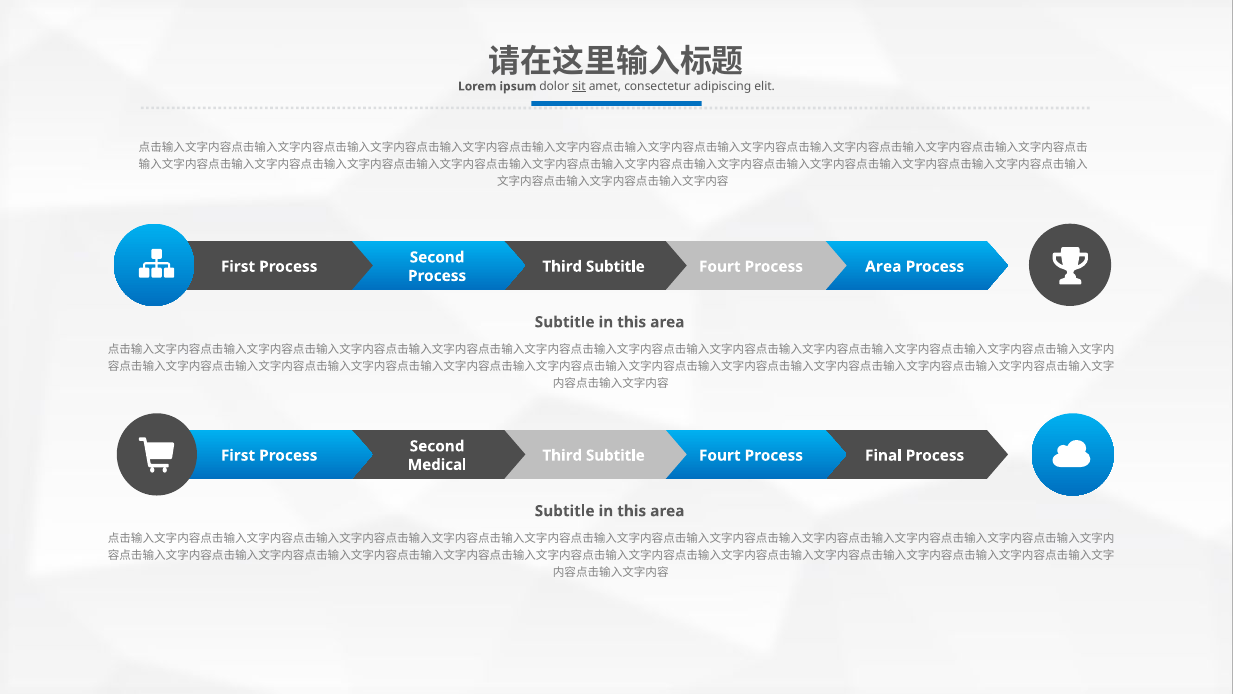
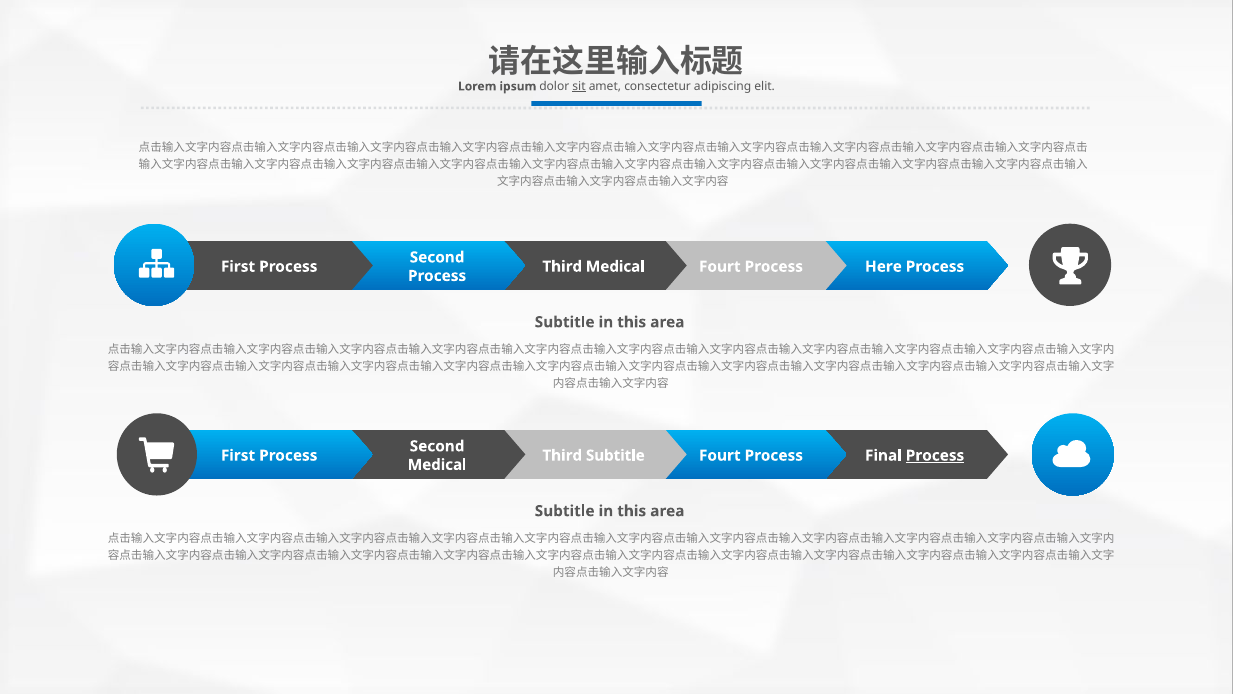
Subtitle at (615, 266): Subtitle -> Medical
Process Area: Area -> Here
Process at (935, 455) underline: none -> present
